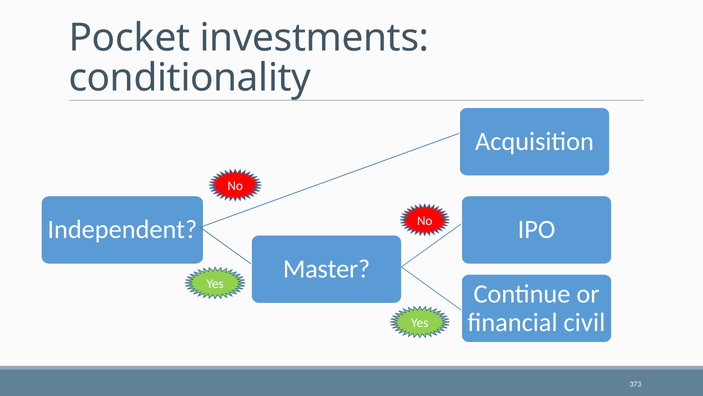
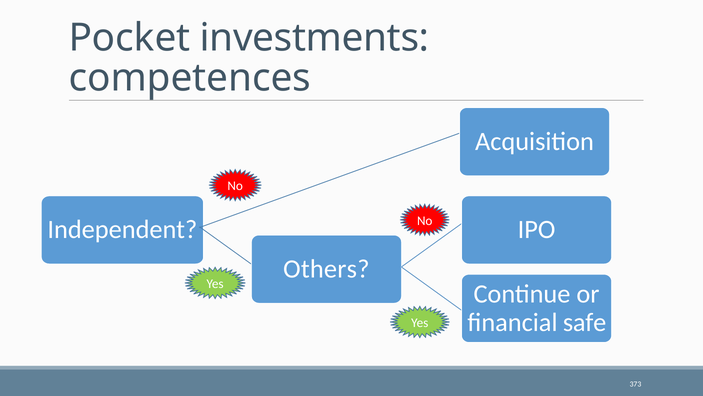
conditionality: conditionality -> competences
Master: Master -> Others
civil: civil -> safe
